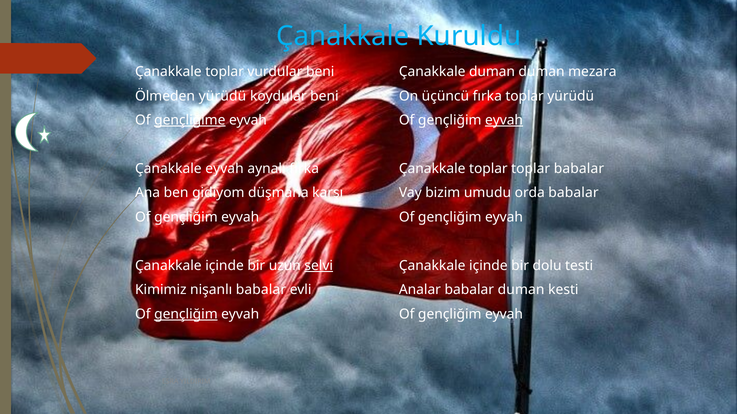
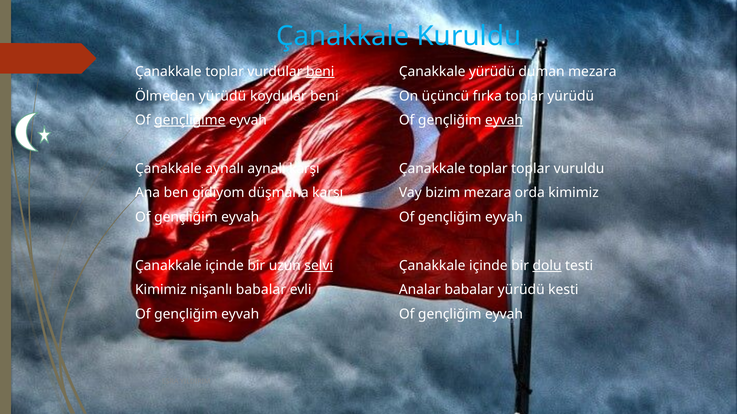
beni at (320, 72) underline: none -> present
Çanakkale duman: duman -> yürüdü
Çanakkale eyvah: eyvah -> aynalı
aynalı fırka: fırka -> karşı
toplar babalar: babalar -> vuruldu
bizim umudu: umudu -> mezara
orda babalar: babalar -> kimimiz
dolu underline: none -> present
babalar duman: duman -> yürüdü
gençliğim at (186, 314) underline: present -> none
